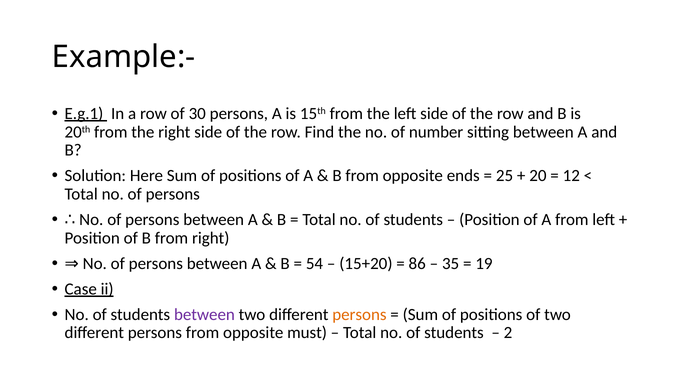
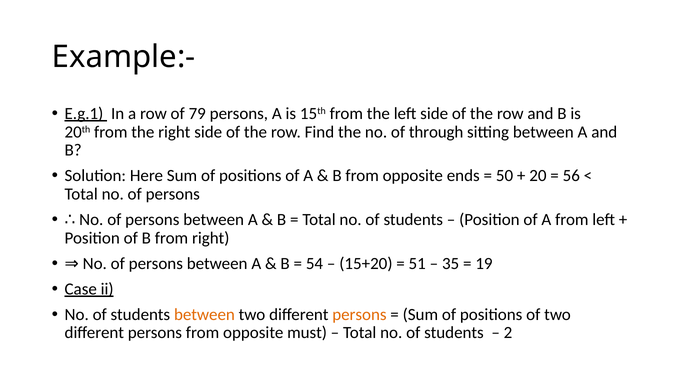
30: 30 -> 79
number: number -> through
25: 25 -> 50
12: 12 -> 56
86: 86 -> 51
between at (204, 314) colour: purple -> orange
